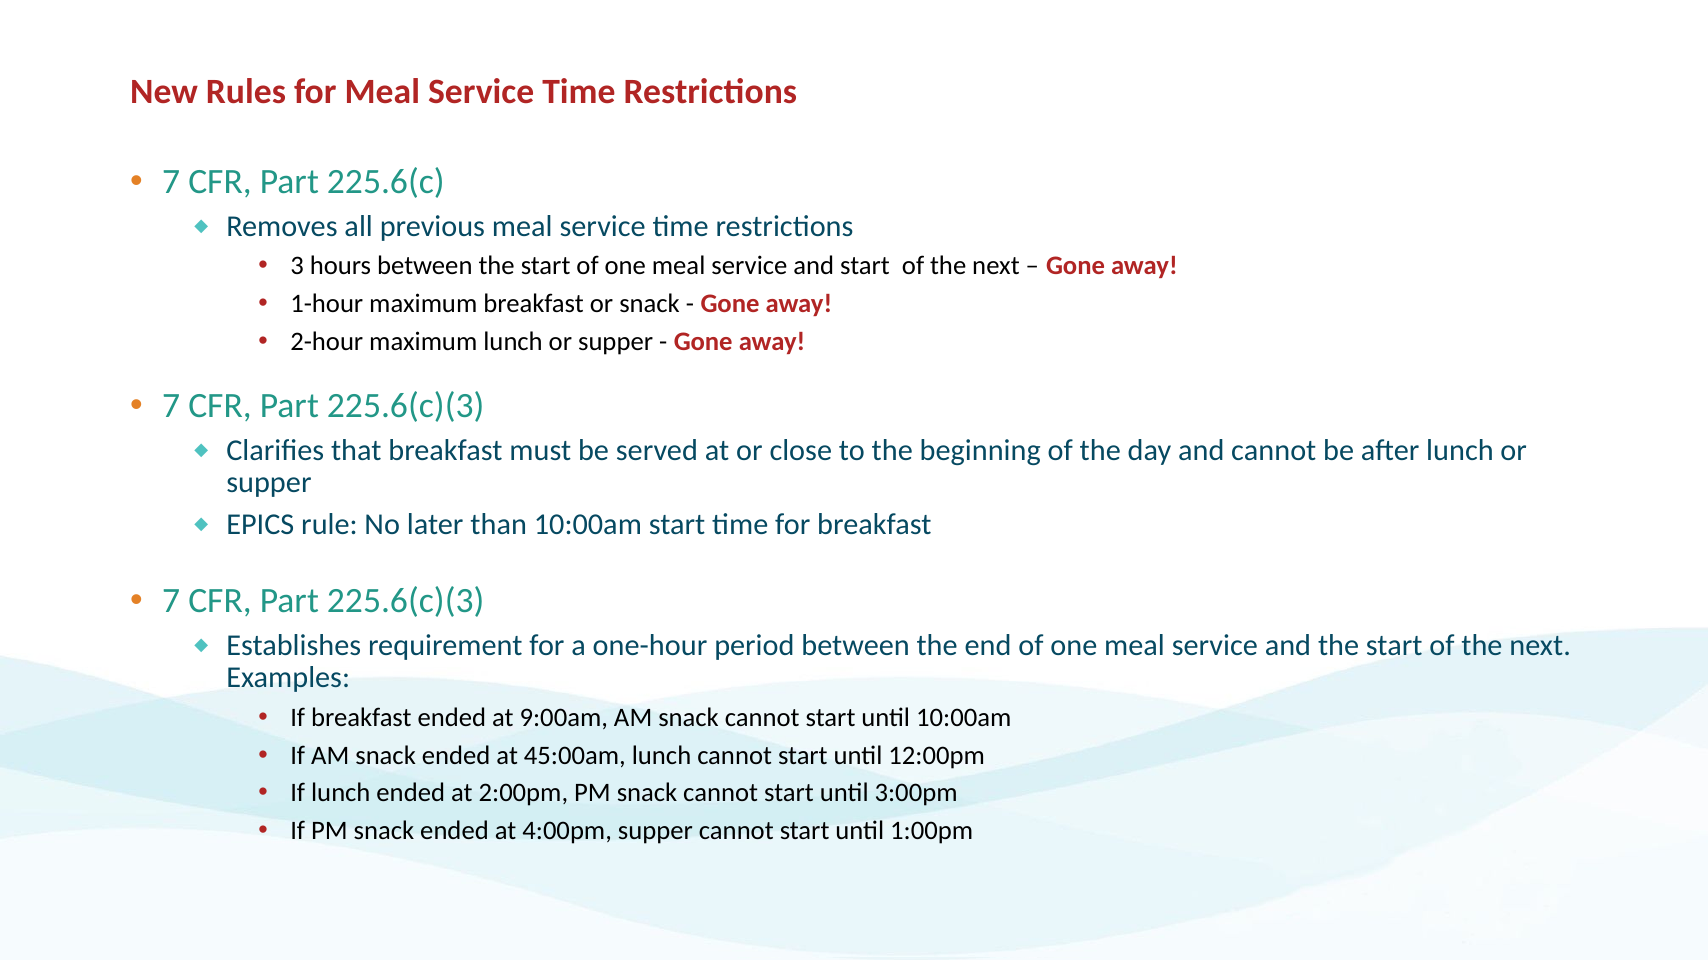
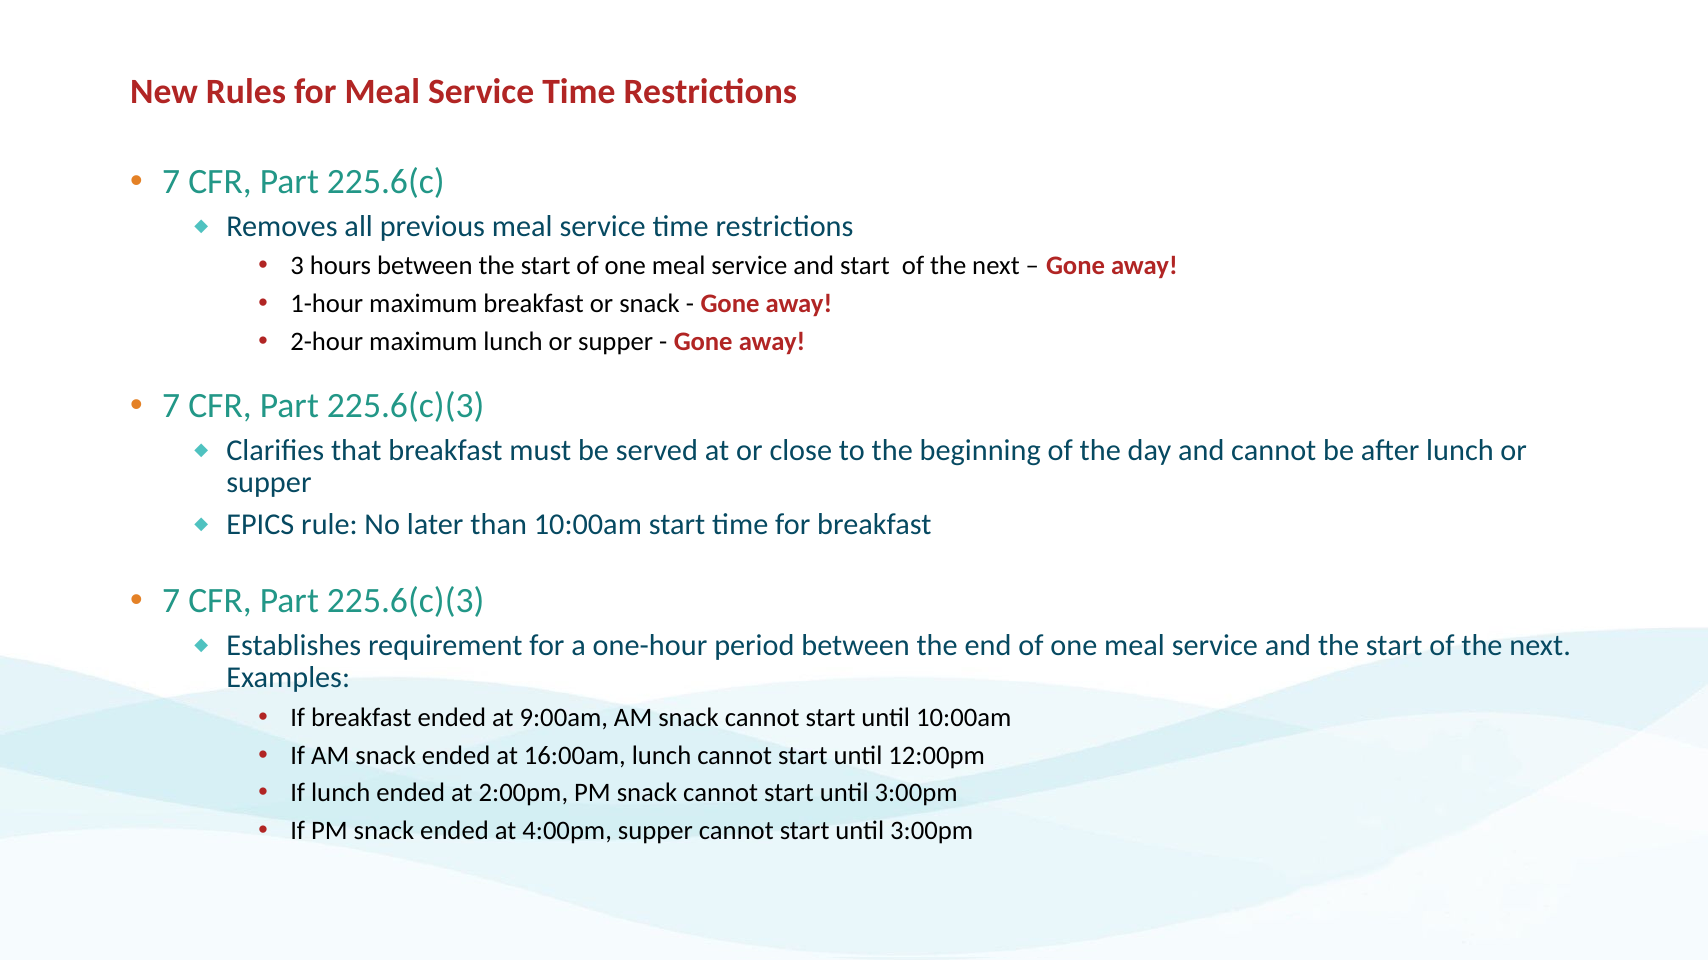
45:00am: 45:00am -> 16:00am
1:00pm at (932, 831): 1:00pm -> 3:00pm
